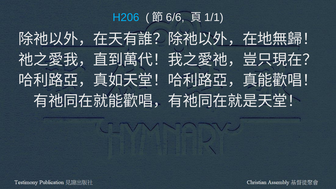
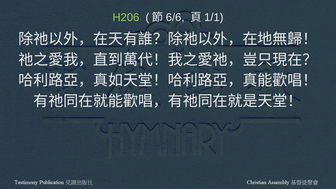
H206 colour: light blue -> light green
